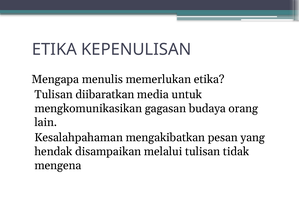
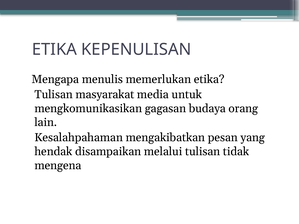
diibaratkan: diibaratkan -> masyarakat
